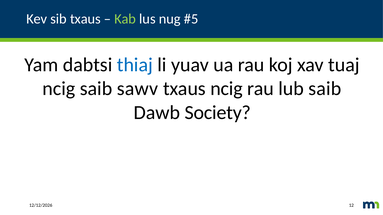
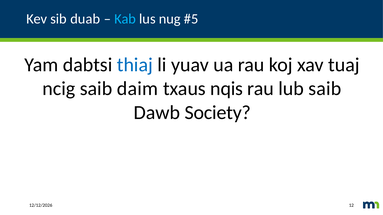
sib txaus: txaus -> duab
Kab colour: light green -> light blue
sawv: sawv -> daim
txaus ncig: ncig -> nqis
